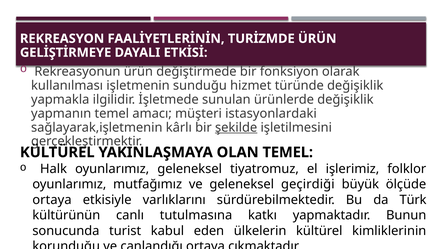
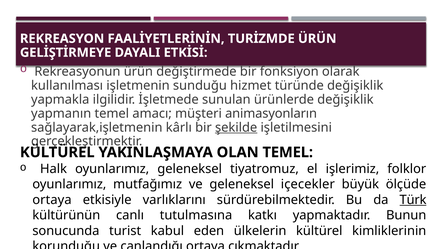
istasyonlardaki: istasyonlardaki -> animasyonların
geçirdiği: geçirdiği -> içecekler
Türk underline: none -> present
